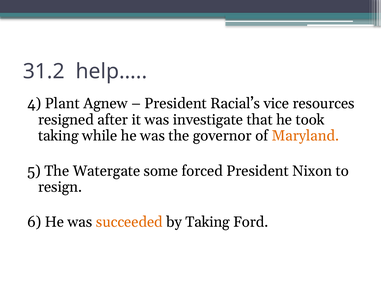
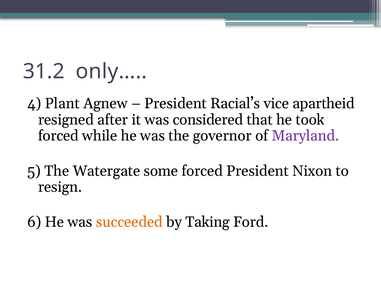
help…: help… -> only…
resources: resources -> apartheid
investigate: investigate -> considered
taking at (58, 136): taking -> forced
Maryland colour: orange -> purple
